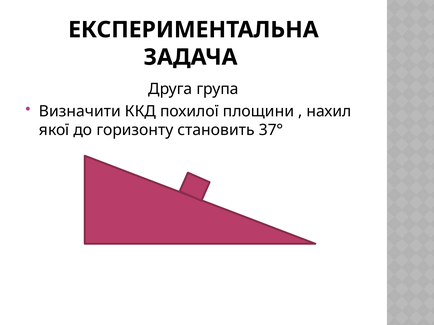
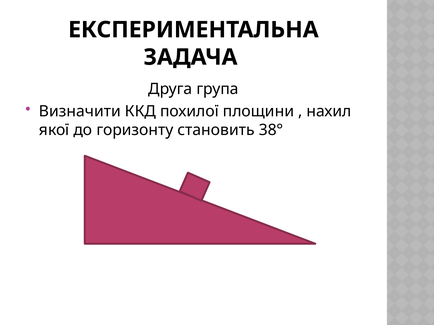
37°: 37° -> 38°
